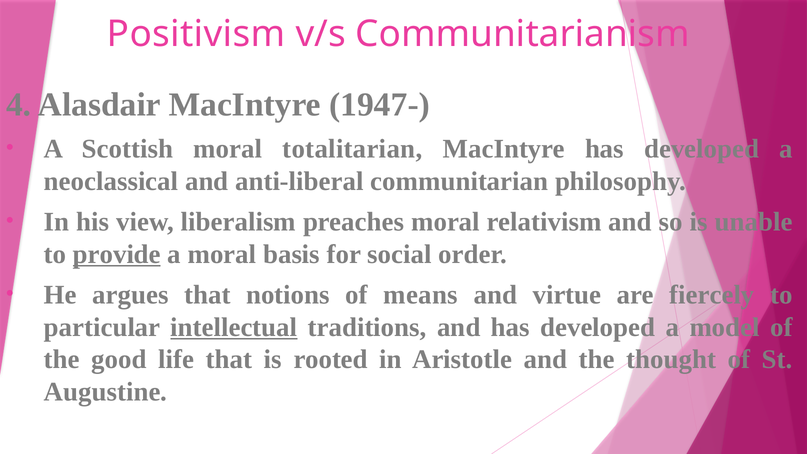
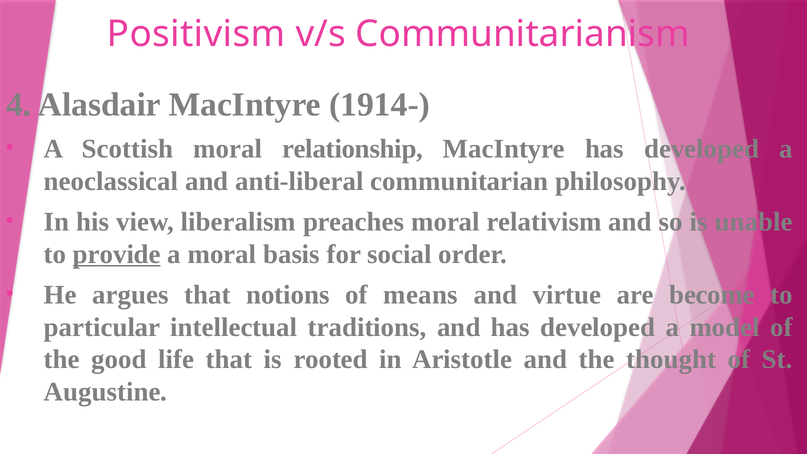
1947-: 1947- -> 1914-
totalitarian: totalitarian -> relationship
fiercely: fiercely -> become
intellectual underline: present -> none
